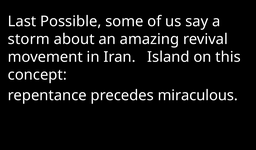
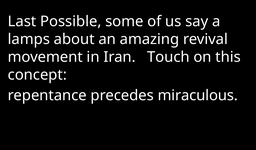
storm: storm -> lamps
Island: Island -> Touch
